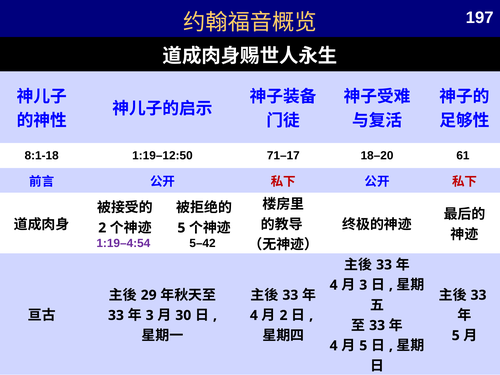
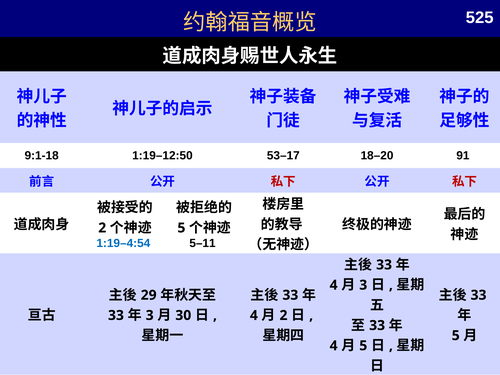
197: 197 -> 525
8:1-18: 8:1-18 -> 9:1-18
71–17: 71–17 -> 53–17
61: 61 -> 91
1:19–4:54 colour: purple -> blue
5–42: 5–42 -> 5–11
